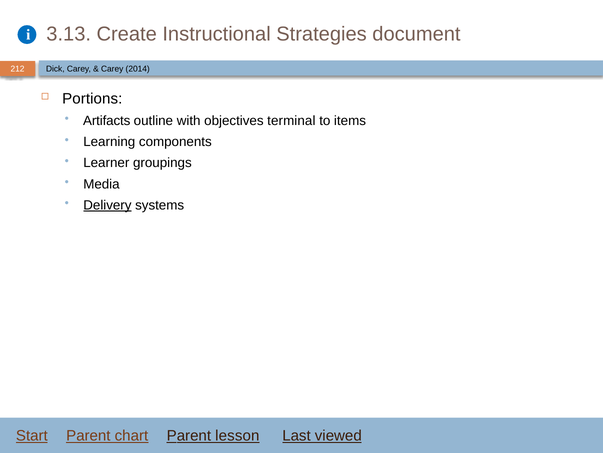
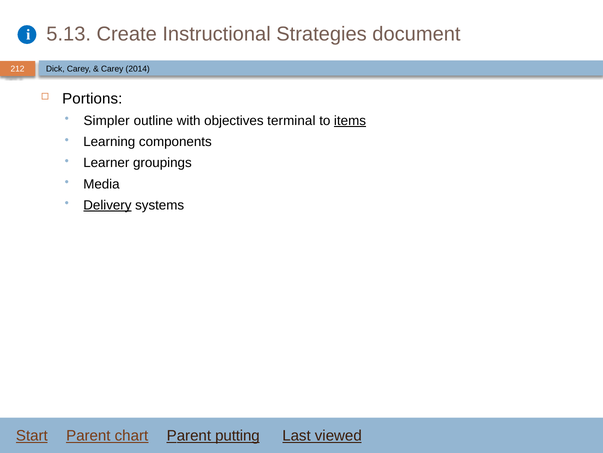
3.13: 3.13 -> 5.13
Artifacts: Artifacts -> Simpler
items underline: none -> present
lesson: lesson -> putting
